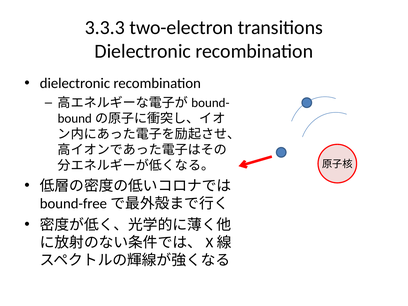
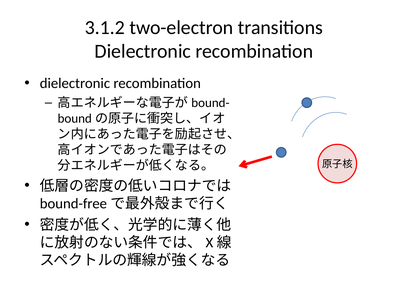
3.3.3: 3.3.3 -> 3.1.2
